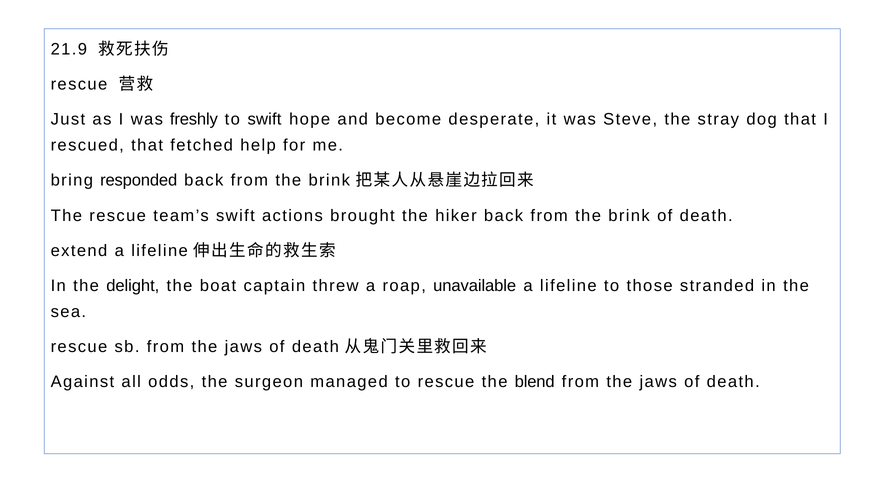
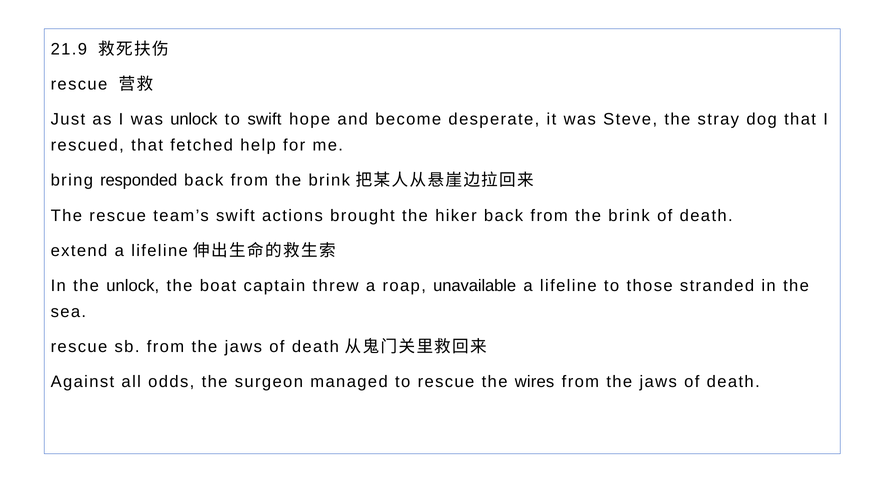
was freshly: freshly -> unlock
the delight: delight -> unlock
blend: blend -> wires
